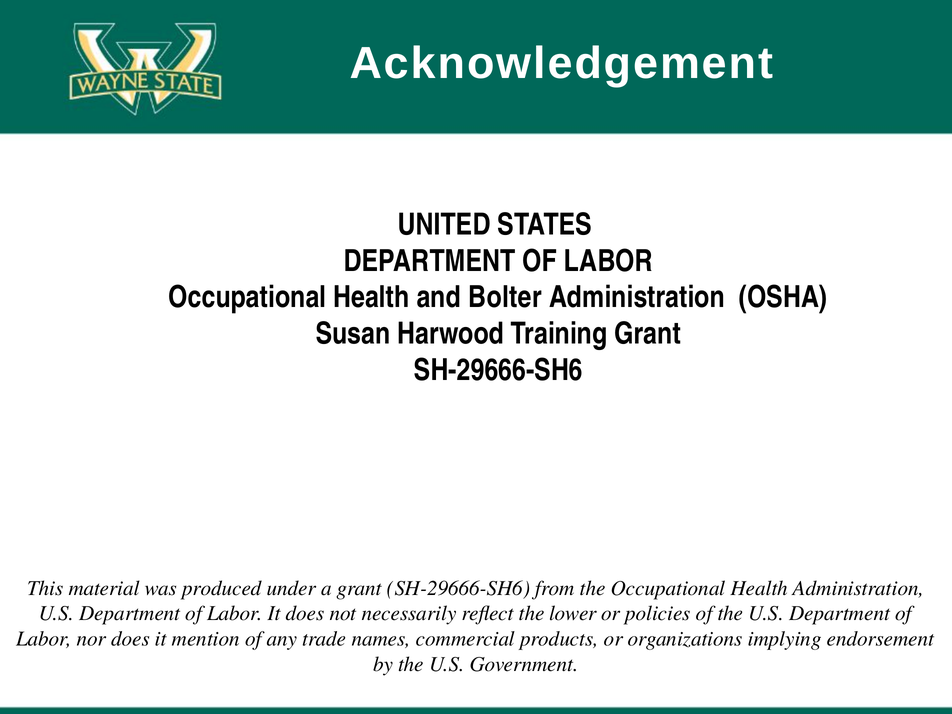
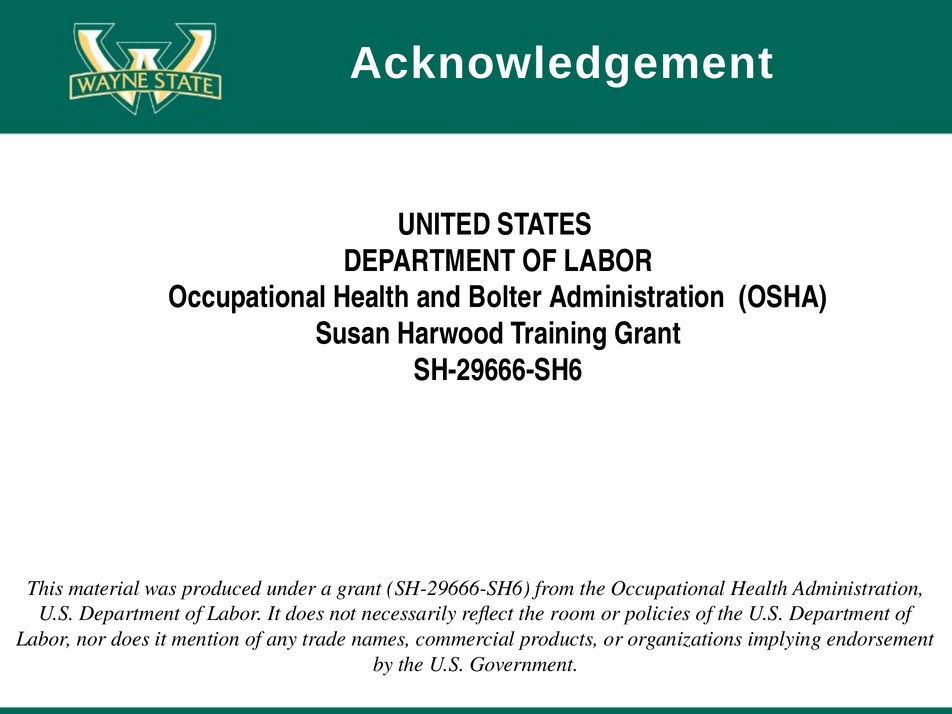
lower: lower -> room
